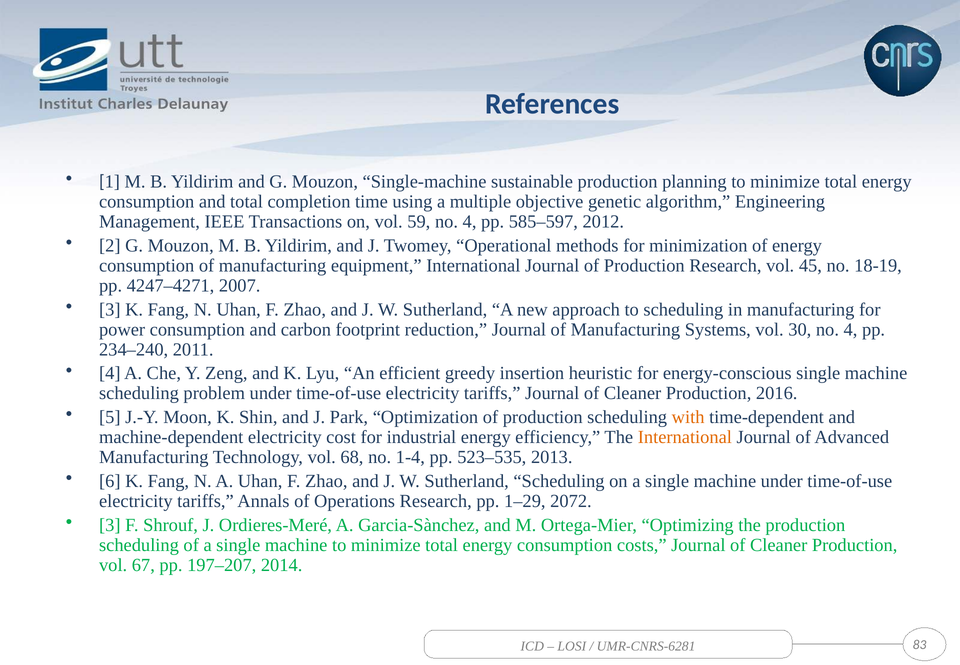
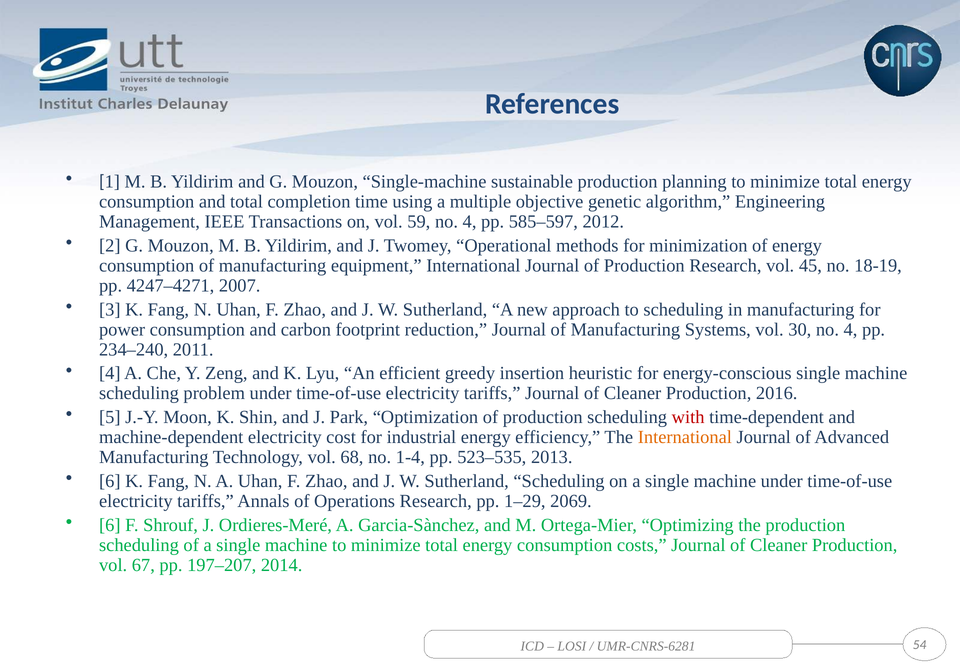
with colour: orange -> red
2072: 2072 -> 2069
3 at (110, 525): 3 -> 6
83: 83 -> 54
